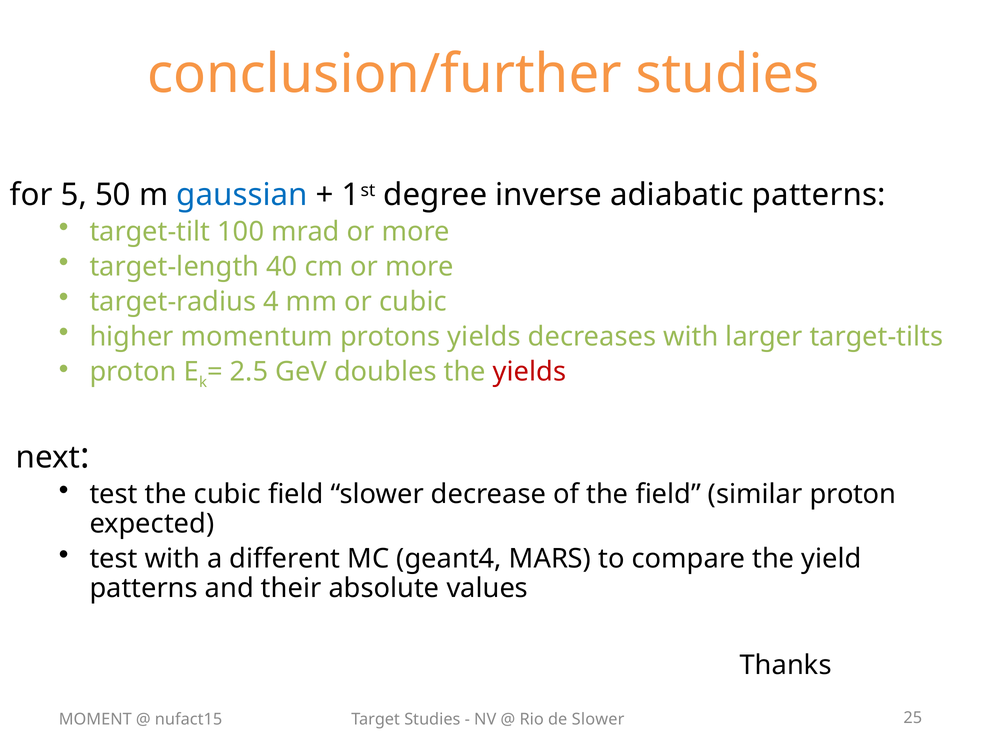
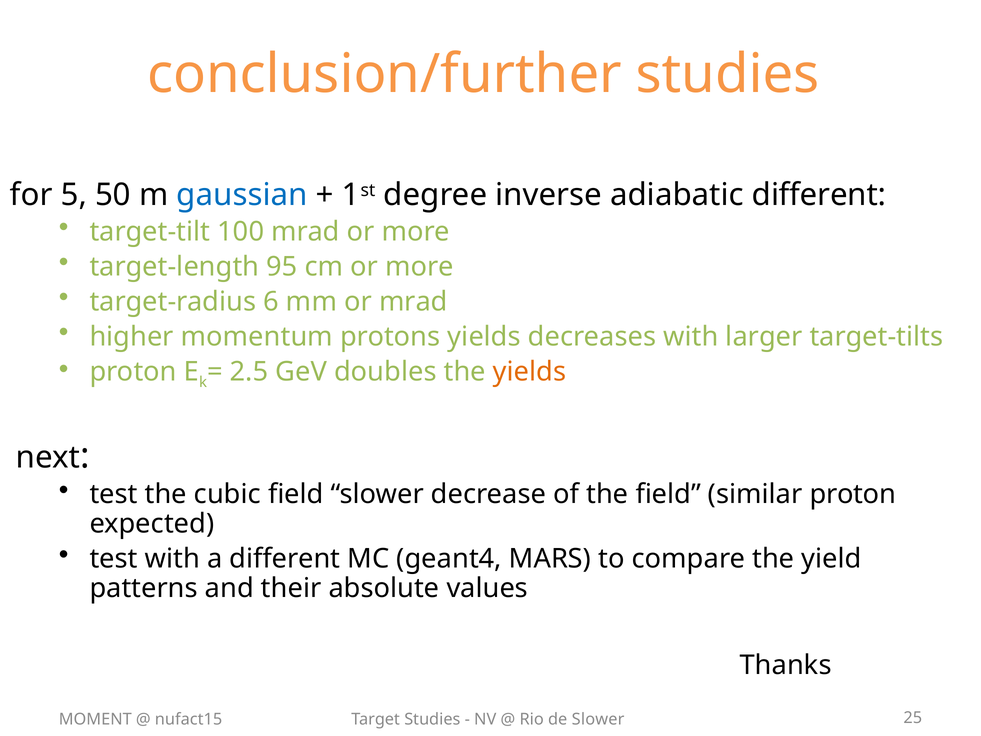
adiabatic patterns: patterns -> different
40: 40 -> 95
4: 4 -> 6
or cubic: cubic -> mrad
yields at (529, 372) colour: red -> orange
